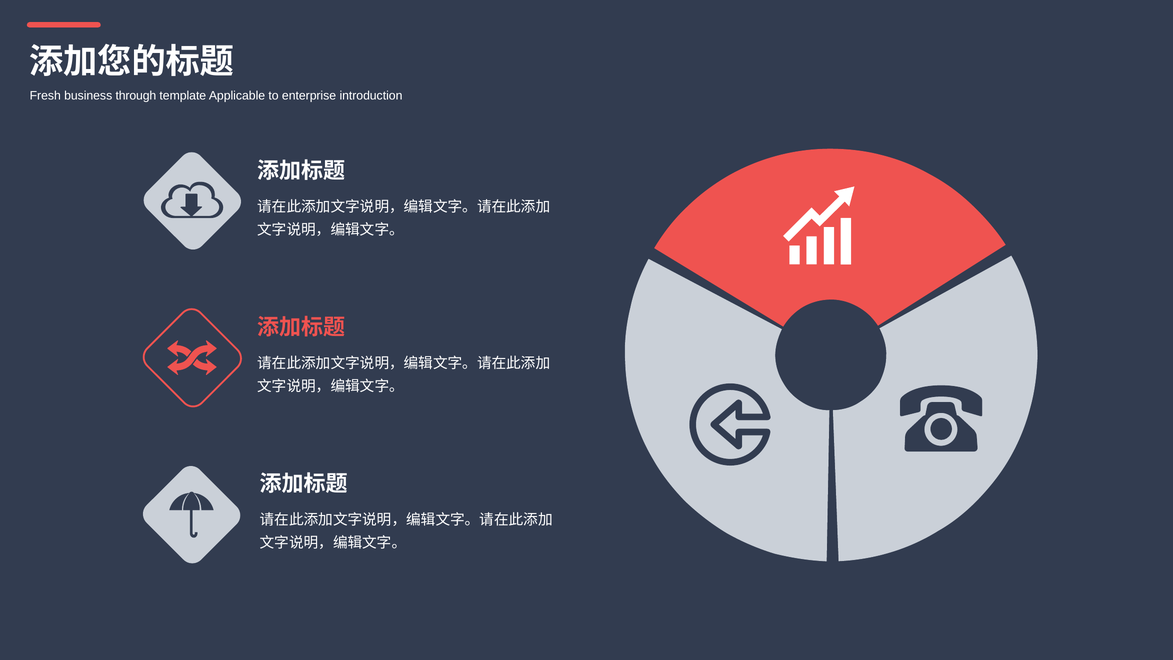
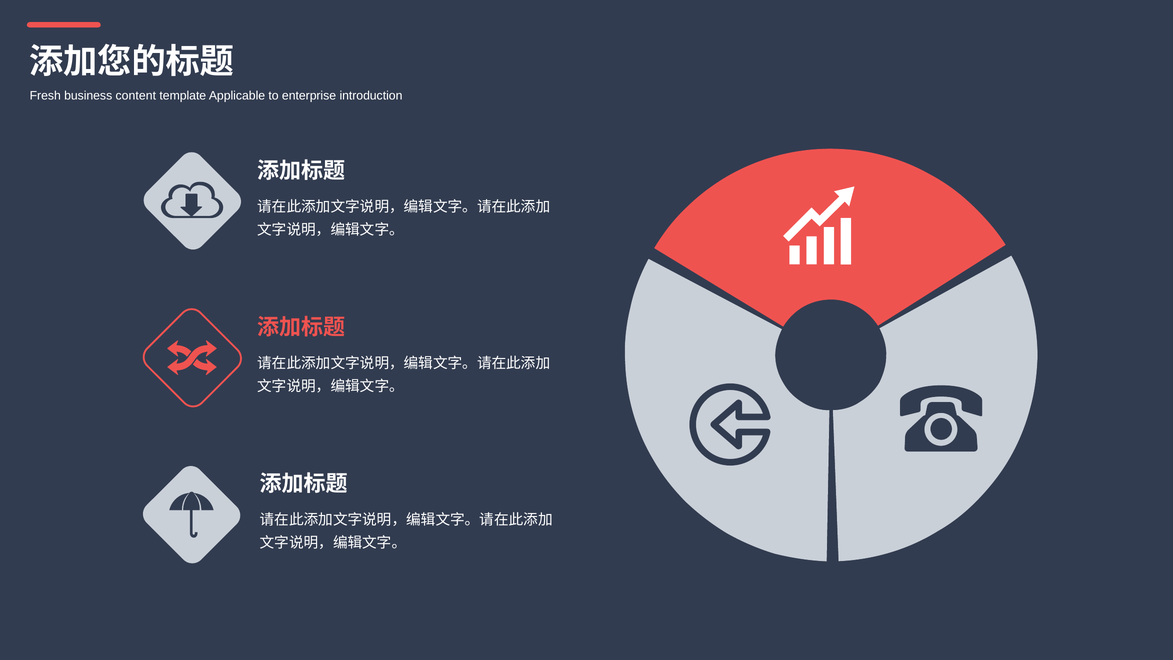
through: through -> content
